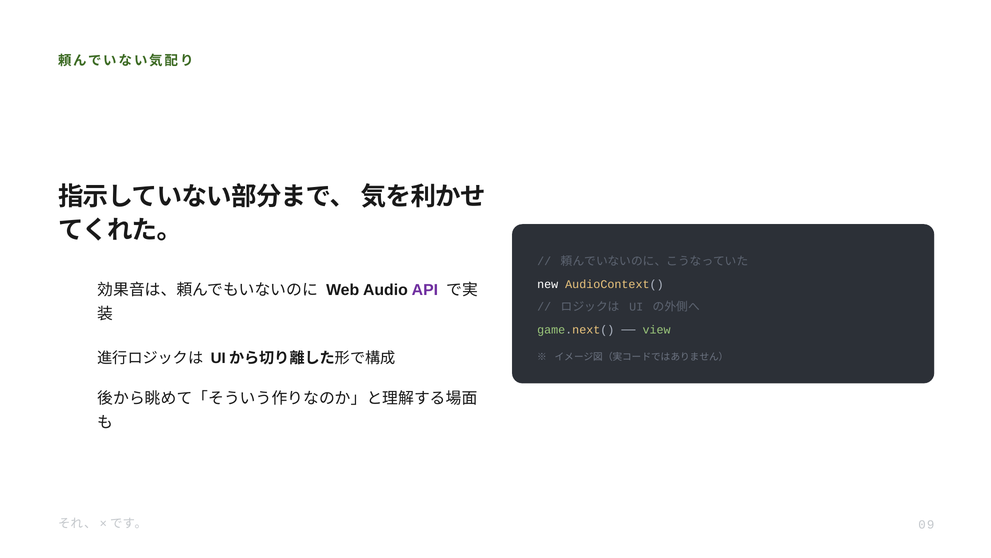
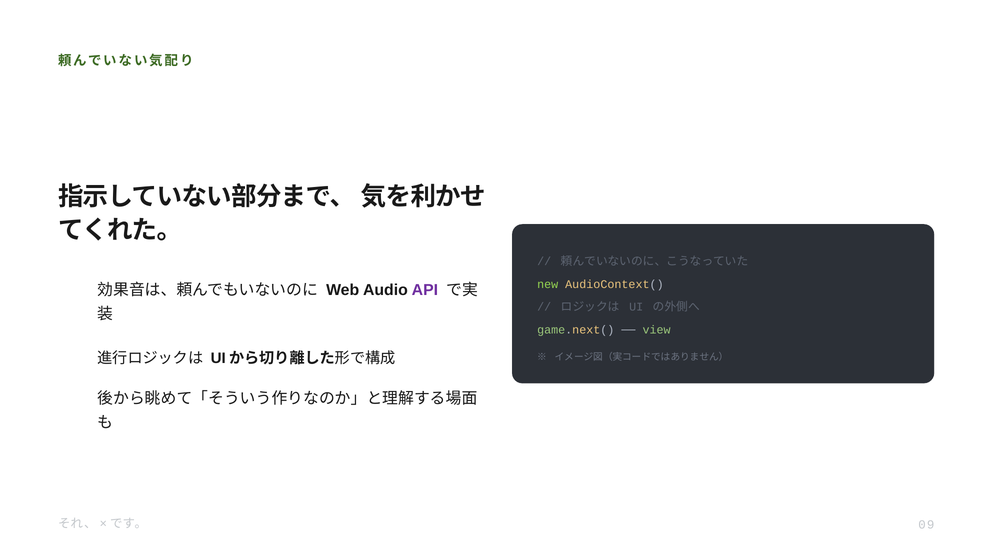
new colour: white -> light green
